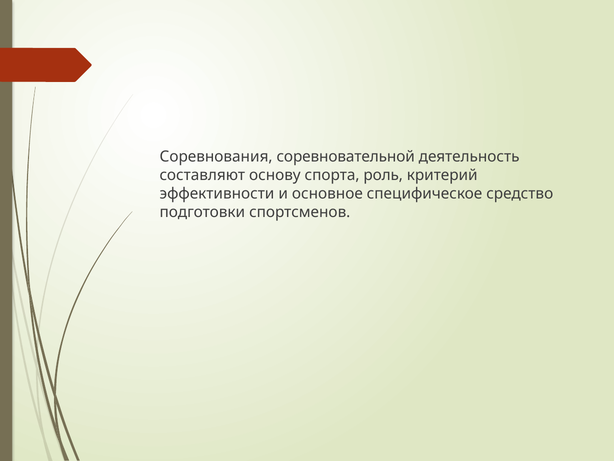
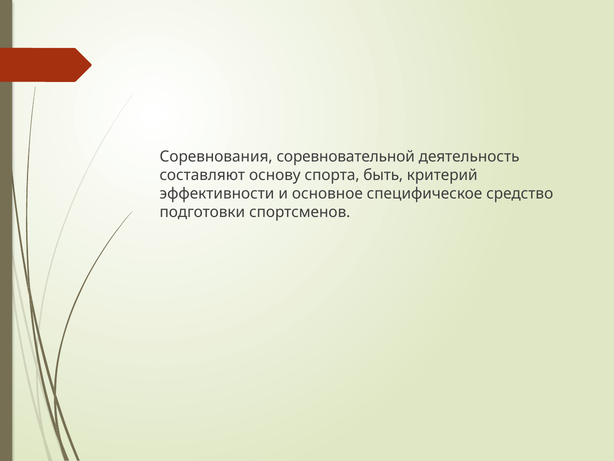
роль: роль -> быть
